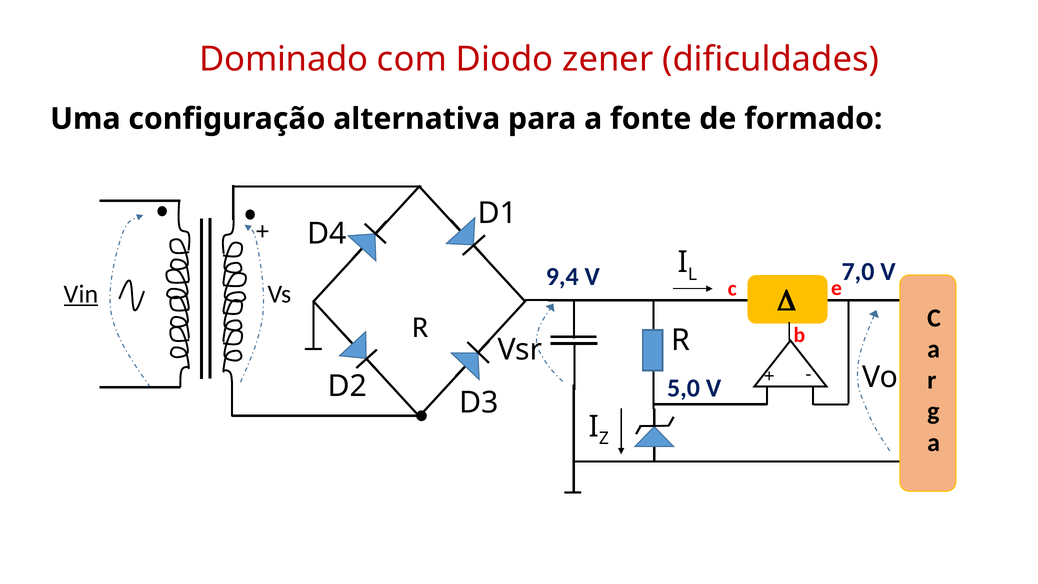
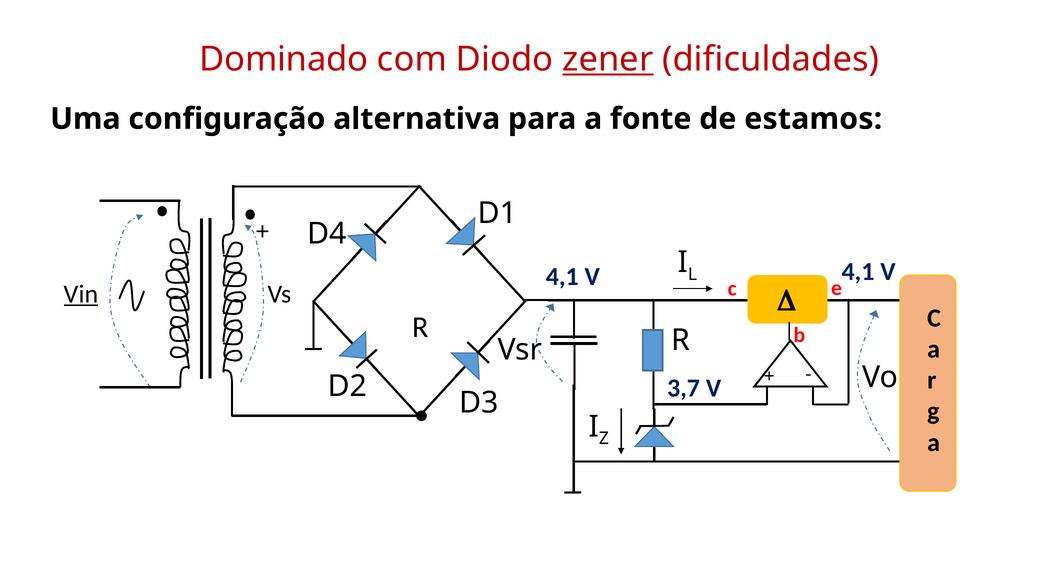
zener underline: none -> present
formado: formado -> estamos
9,4 at (562, 277): 9,4 -> 4,1
V 7,0: 7,0 -> 4,1
5,0: 5,0 -> 3,7
